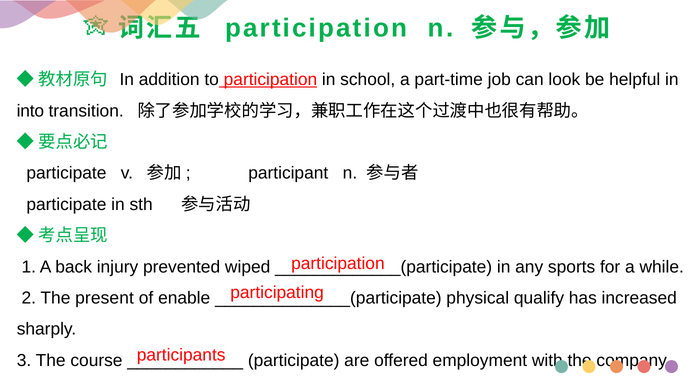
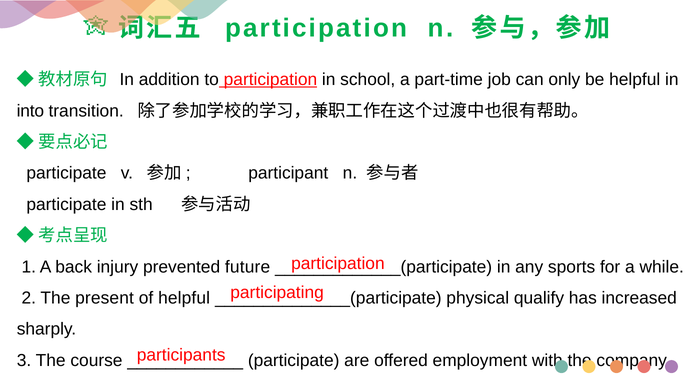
look: look -> only
wiped: wiped -> future
of enable: enable -> helpful
